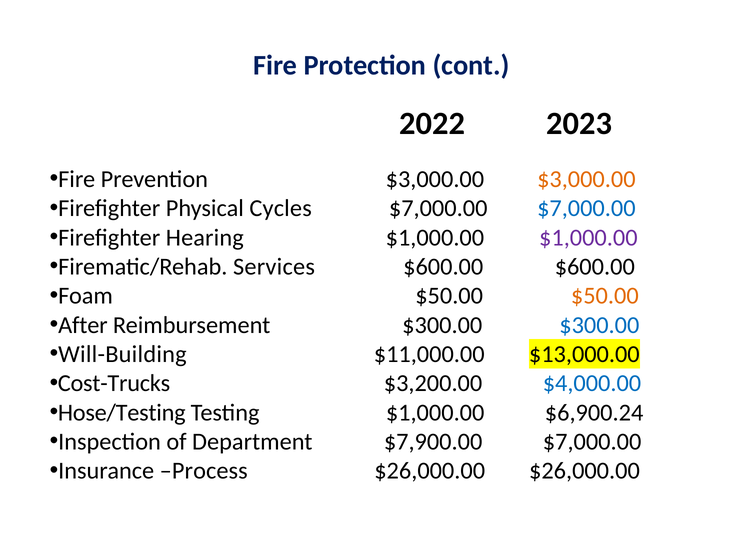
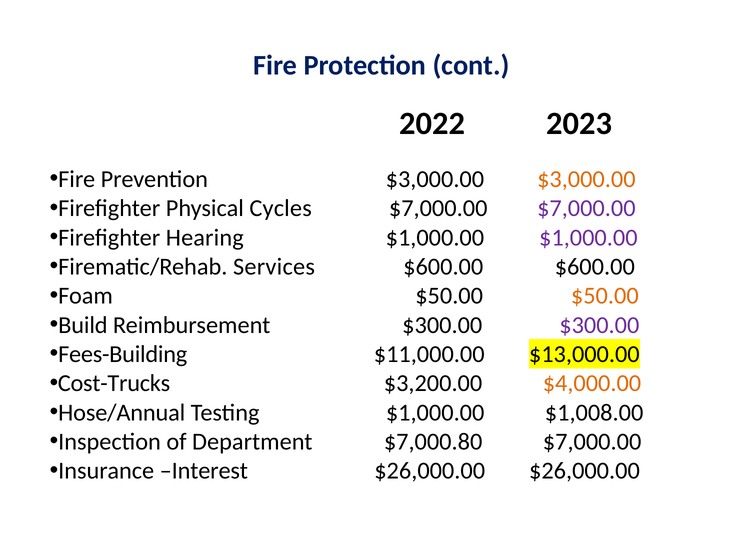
$7,000.00 at (586, 209) colour: blue -> purple
After: After -> Build
$300.00 at (599, 325) colour: blue -> purple
Will-Building: Will-Building -> Fees-Building
$4,000.00 colour: blue -> orange
Hose/Testing: Hose/Testing -> Hose/Annual
$6,900.24: $6,900.24 -> $1,008.00
$7,900.00: $7,900.00 -> $7,000.80
Process: Process -> Interest
